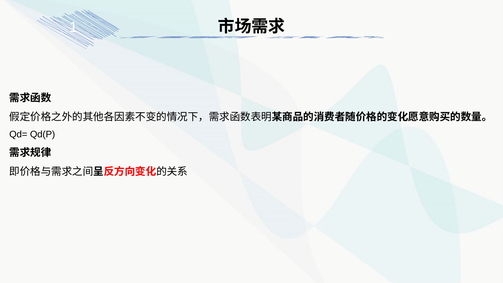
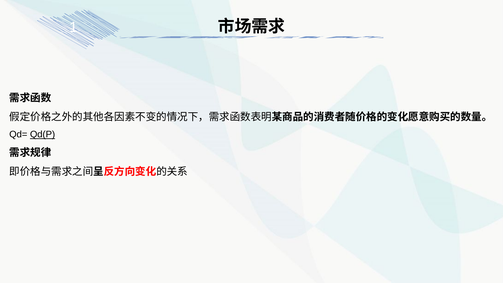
Qd(P underline: none -> present
